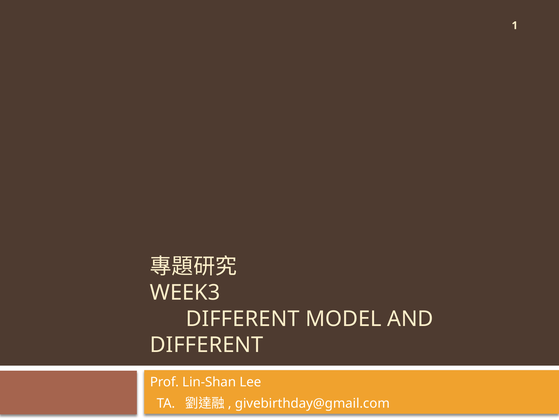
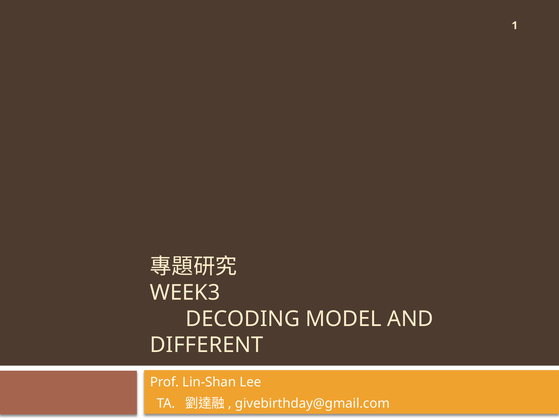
DIFFERENT at (243, 318): DIFFERENT -> DECODING
